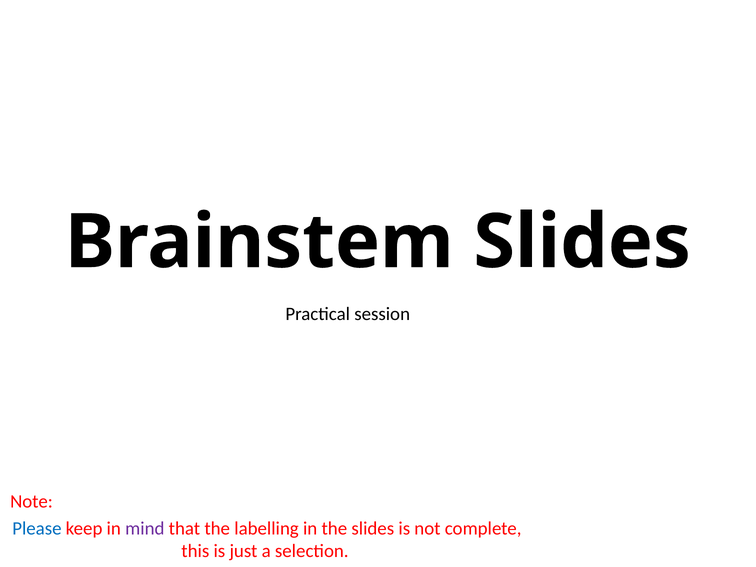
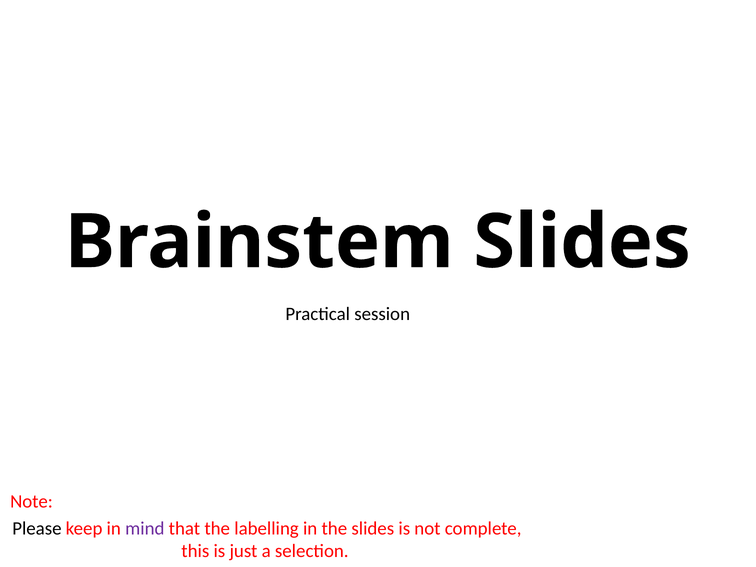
Please colour: blue -> black
